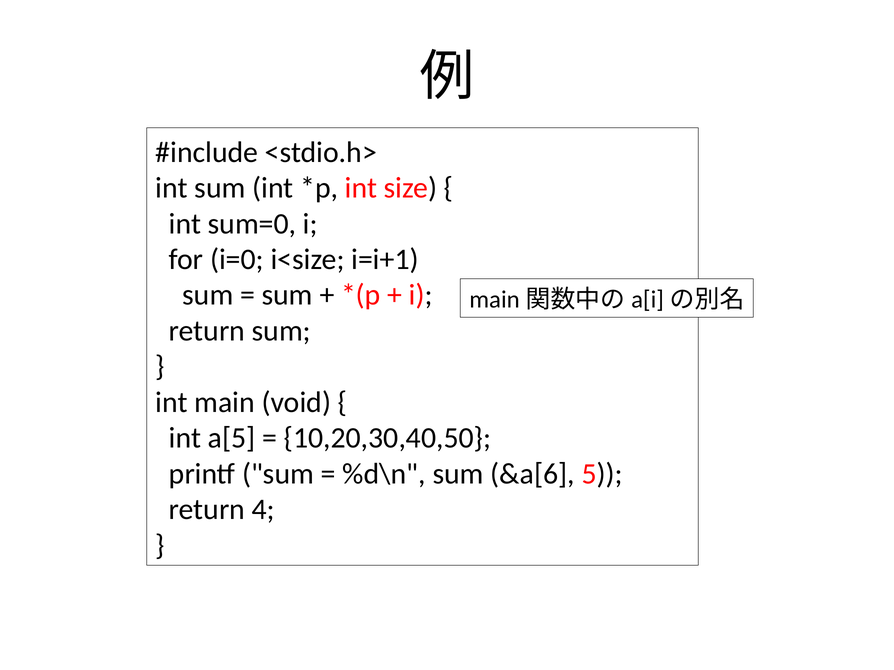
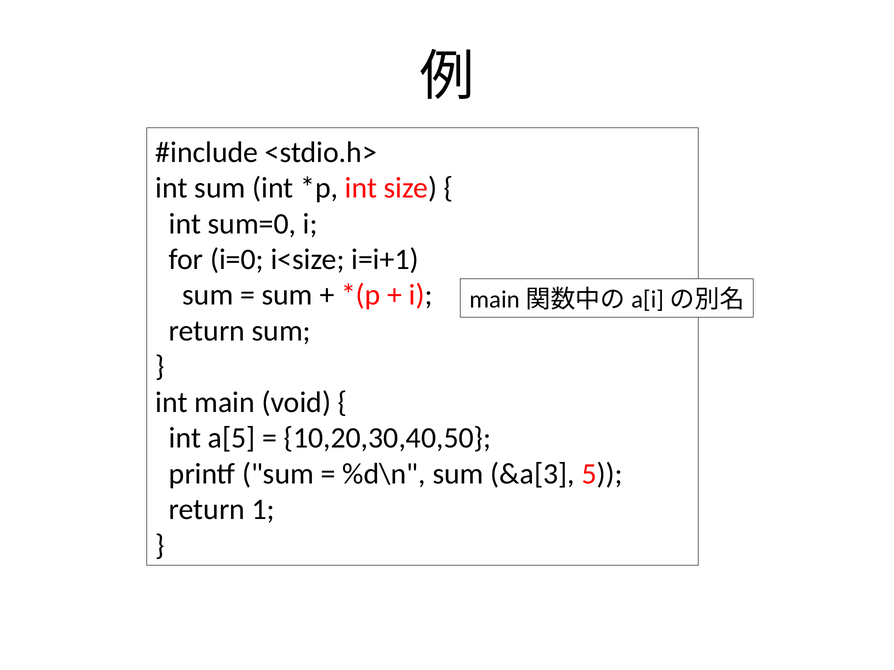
&a[6: &a[6 -> &a[3
4: 4 -> 1
